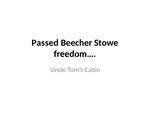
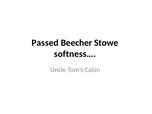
freedom…: freedom… -> softness…
